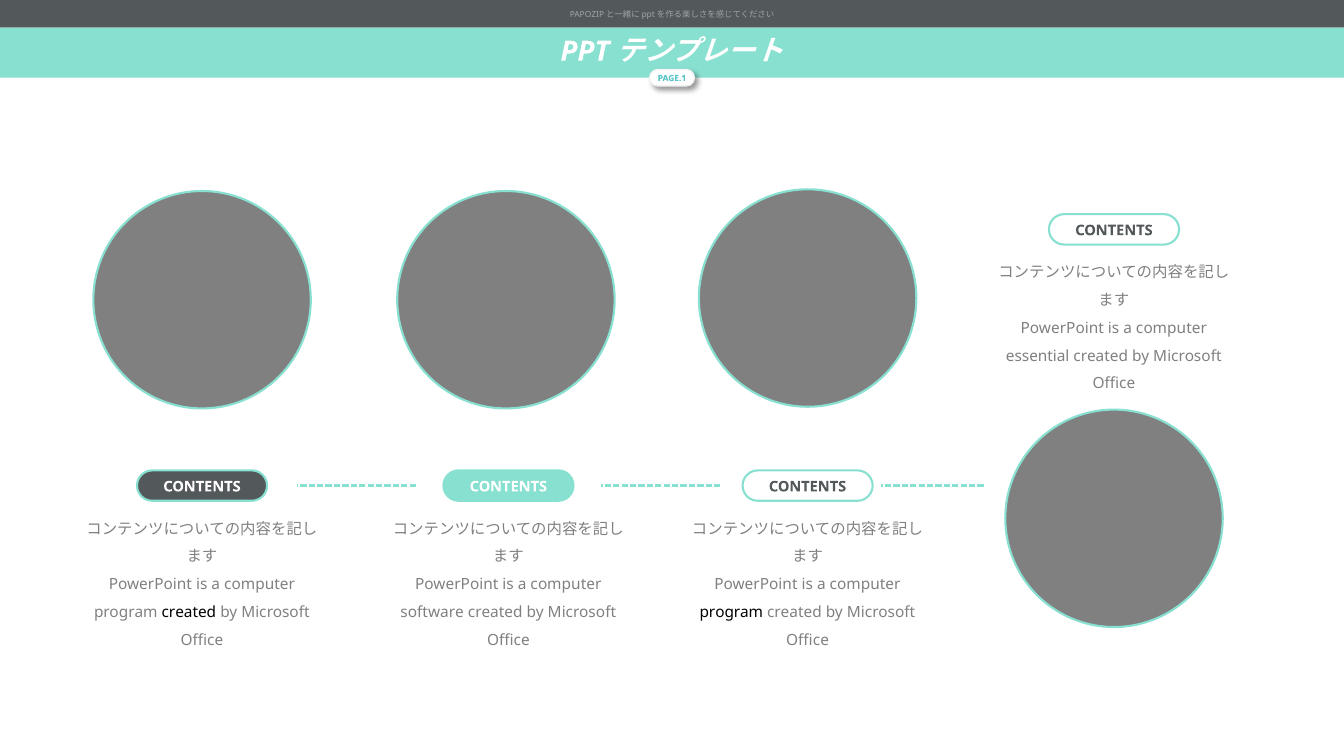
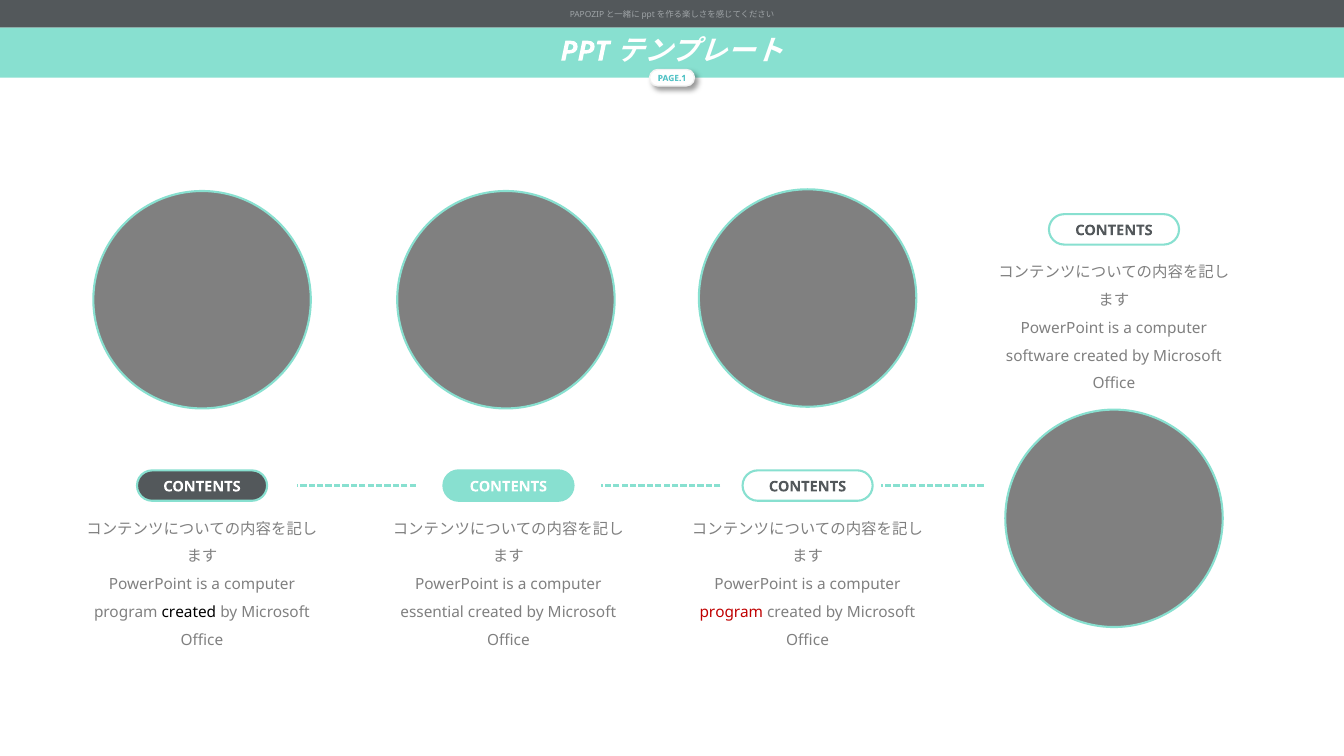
essential: essential -> software
software: software -> essential
program at (731, 612) colour: black -> red
